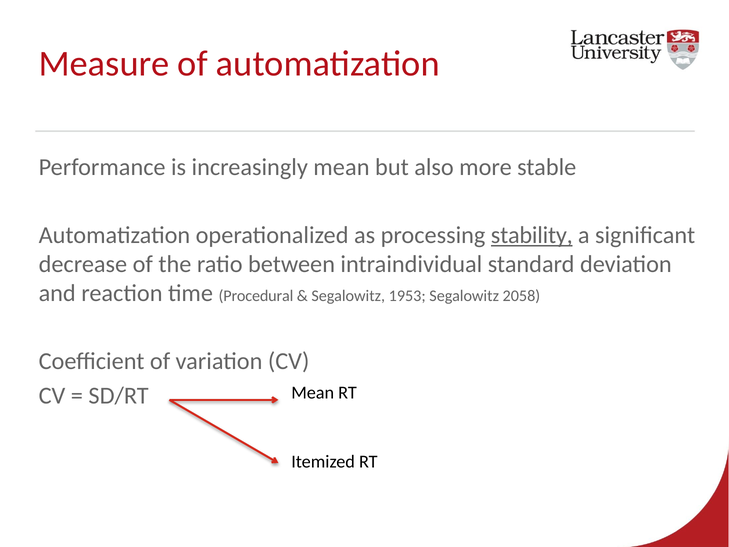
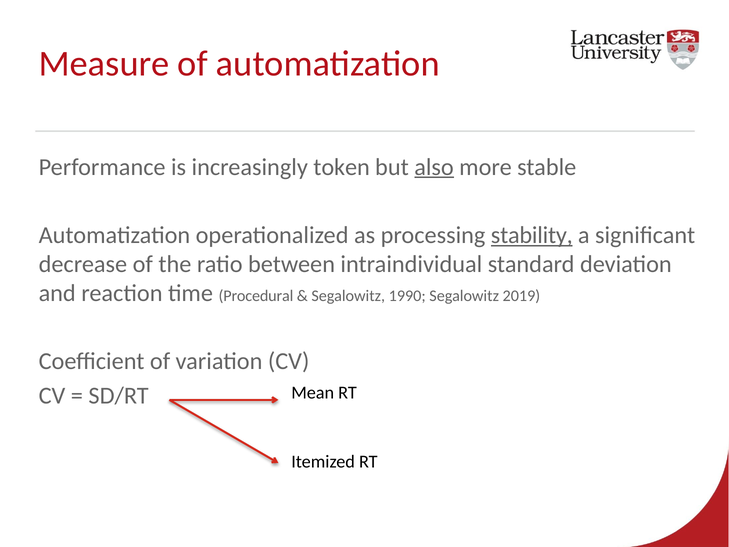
increasingly mean: mean -> token
also underline: none -> present
1953: 1953 -> 1990
2058: 2058 -> 2019
